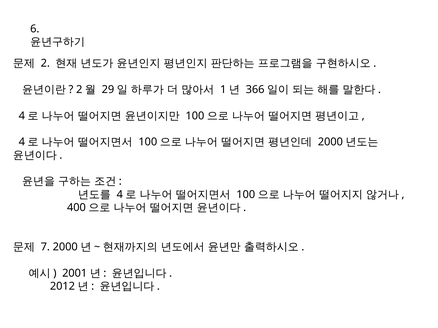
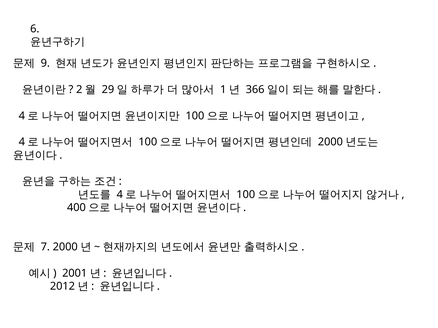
2: 2 -> 9
